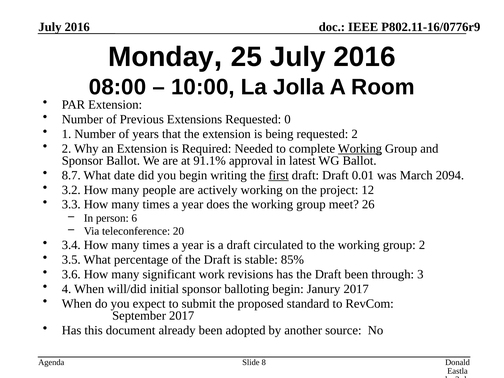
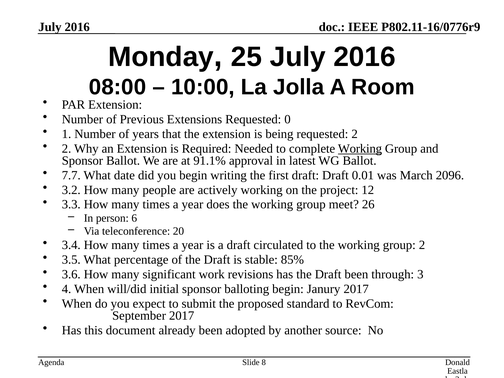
8.7: 8.7 -> 7.7
first underline: present -> none
2094: 2094 -> 2096
